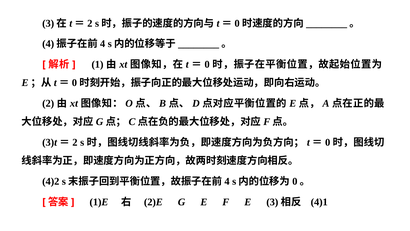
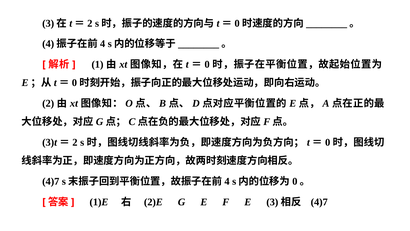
4)2 at (51, 181): 4)2 -> 4)7
4)1 at (319, 202): 4)1 -> 4)7
